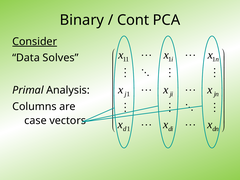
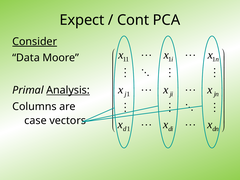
Binary: Binary -> Expect
Solves: Solves -> Moore
Analysis underline: none -> present
